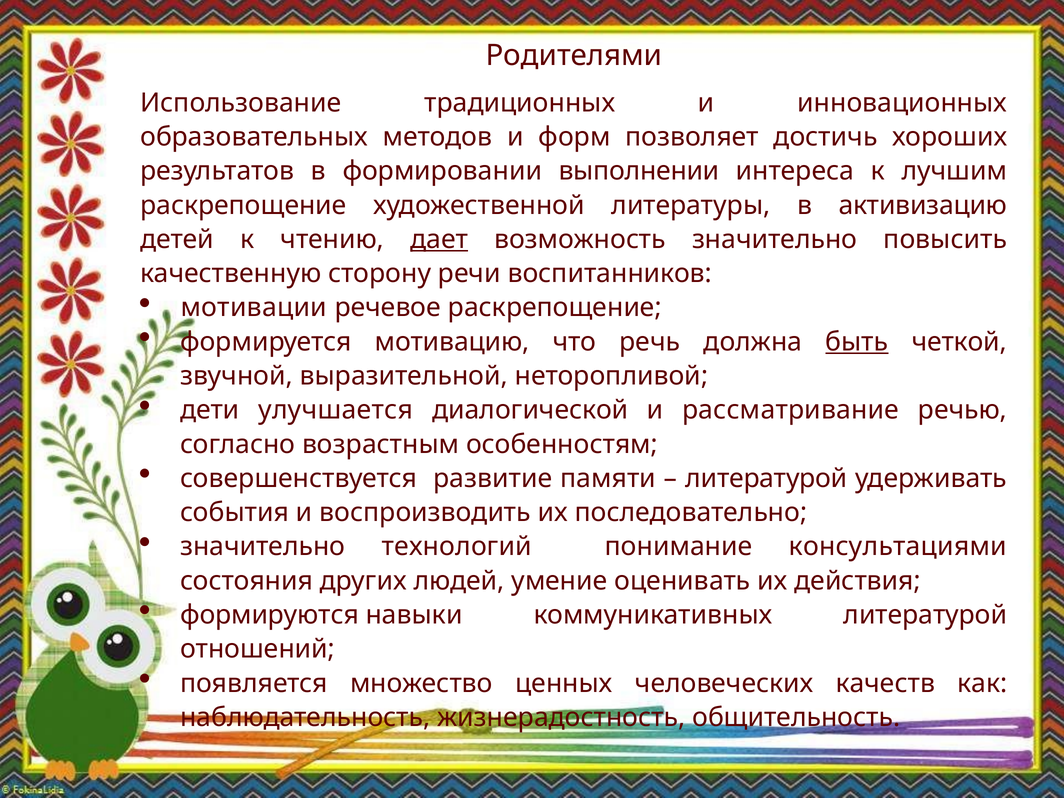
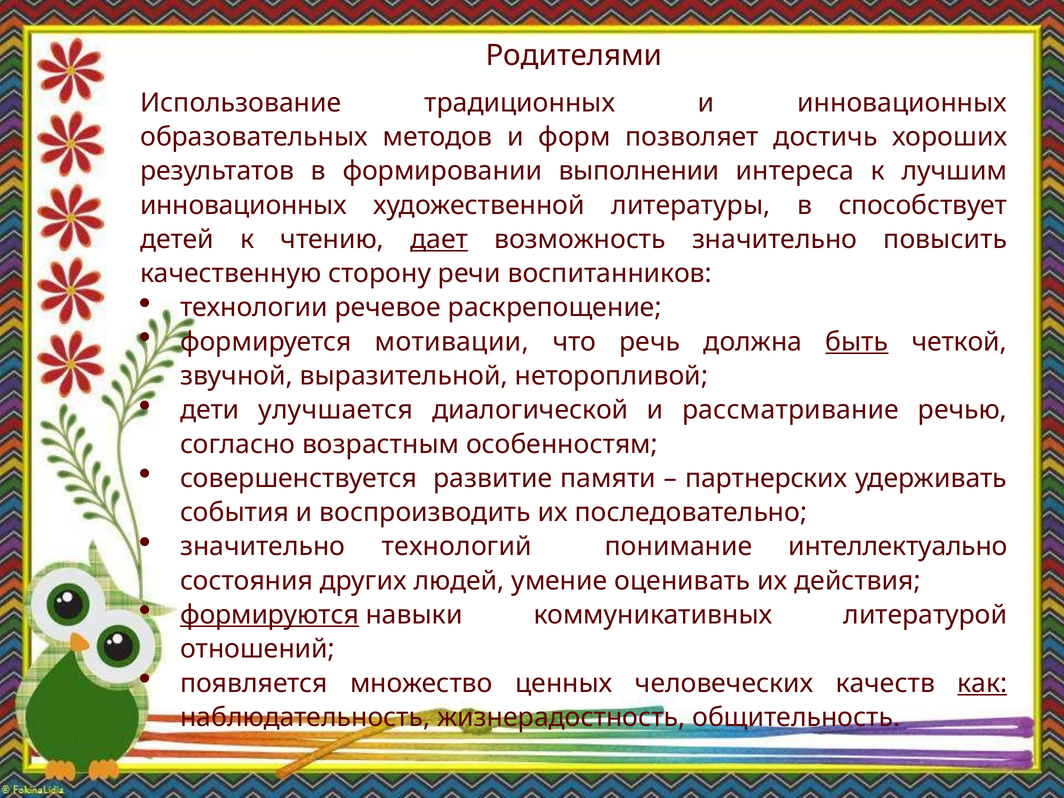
раскрепощение at (243, 205): раскрепощение -> инновационных
активизацию: активизацию -> способствует
мотивации: мотивации -> технологии
мотивацию: мотивацию -> мотивации
литературой at (766, 478): литературой -> партнерских
консультациями: консультациями -> интеллектуально
формируются underline: none -> present
как underline: none -> present
